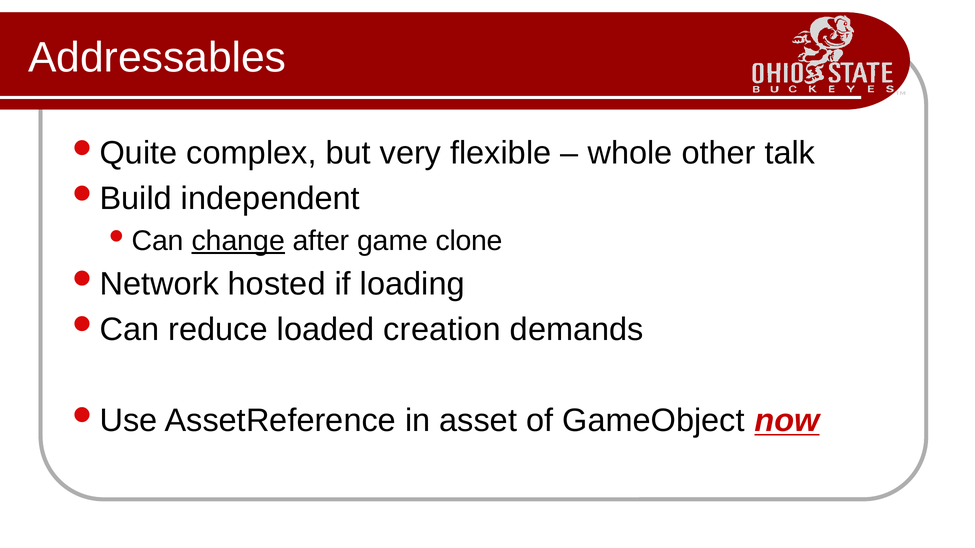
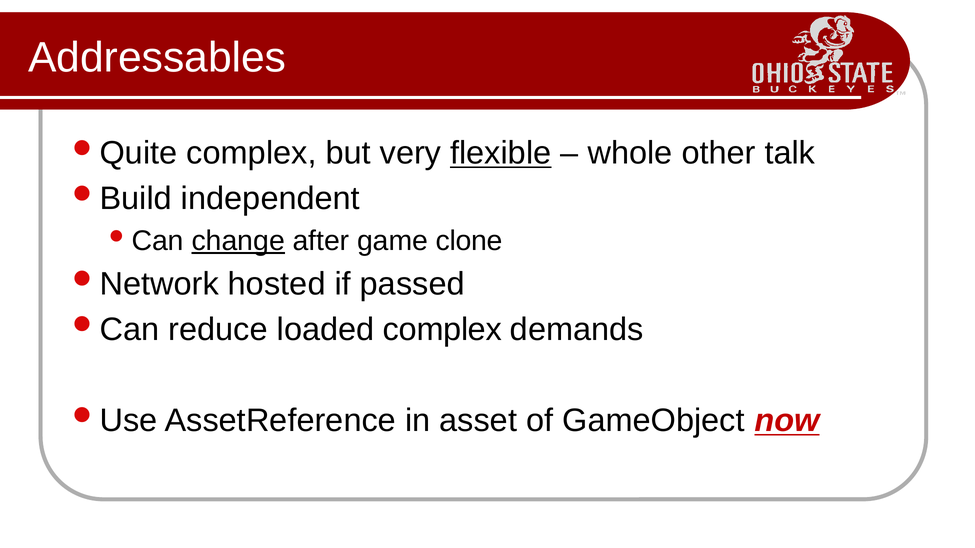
flexible underline: none -> present
loading: loading -> passed
loaded creation: creation -> complex
